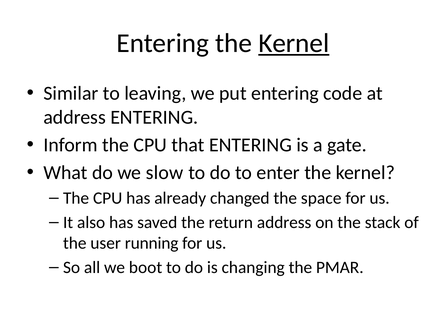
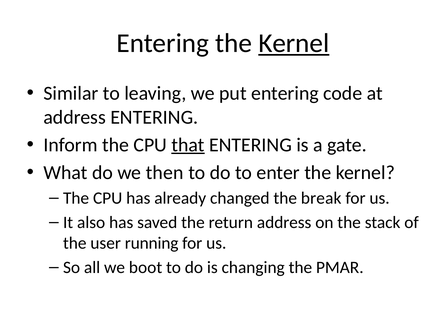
that underline: none -> present
slow: slow -> then
space: space -> break
